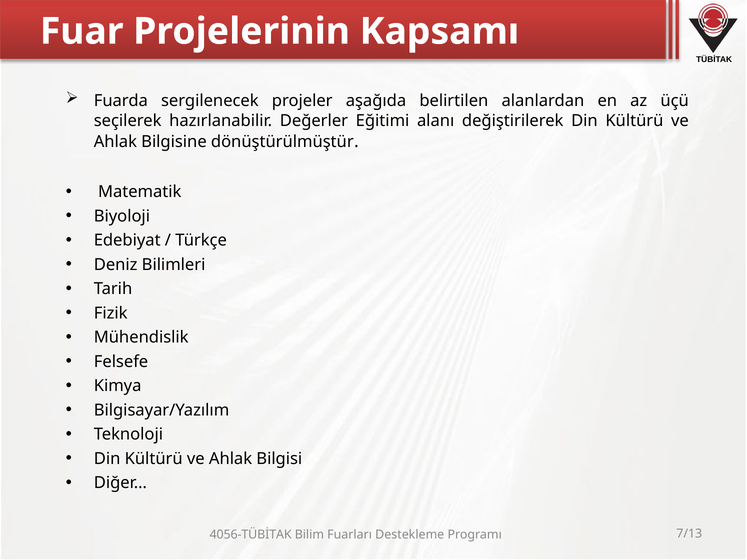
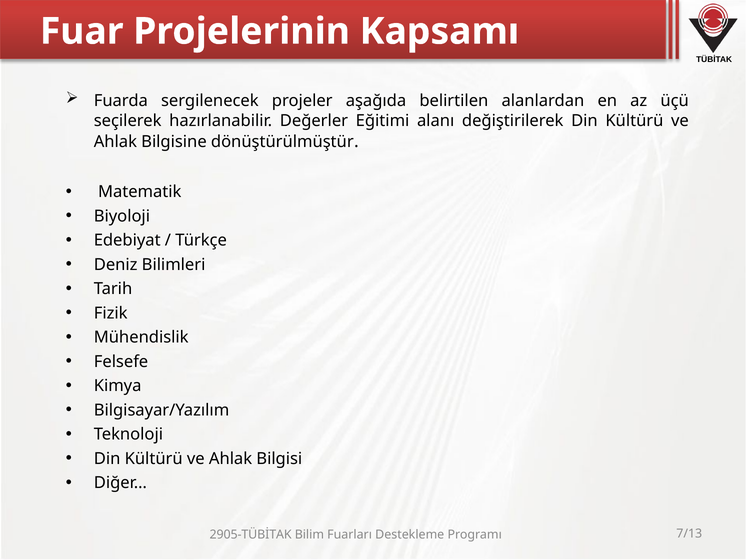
4056-TÜBİTAK: 4056-TÜBİTAK -> 2905-TÜBİTAK
